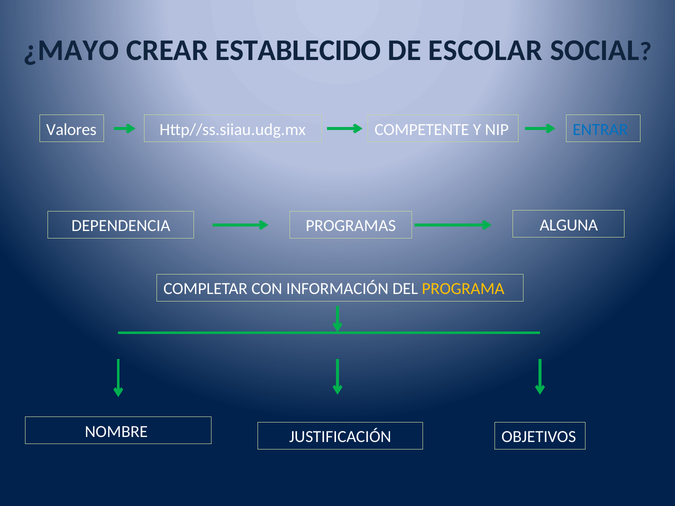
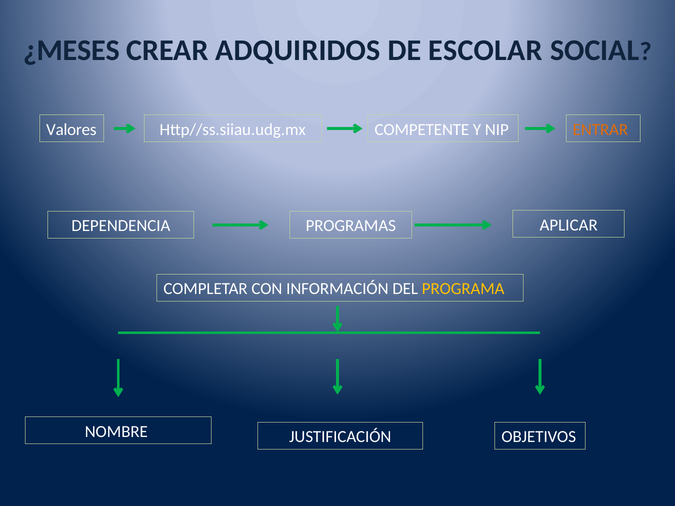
¿MAYO: ¿MAYO -> ¿MESES
ESTABLECIDO: ESTABLECIDO -> ADQUIRIDOS
ENTRAR colour: blue -> orange
ALGUNA: ALGUNA -> APLICAR
